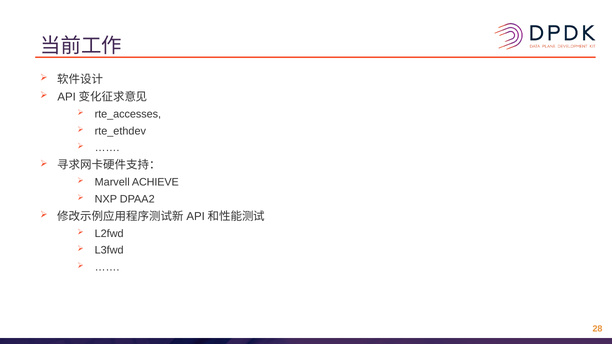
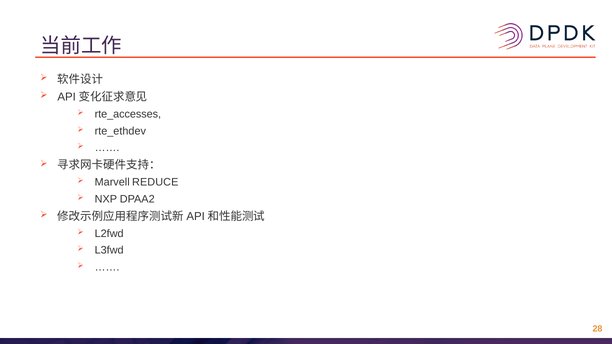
ACHIEVE: ACHIEVE -> REDUCE
